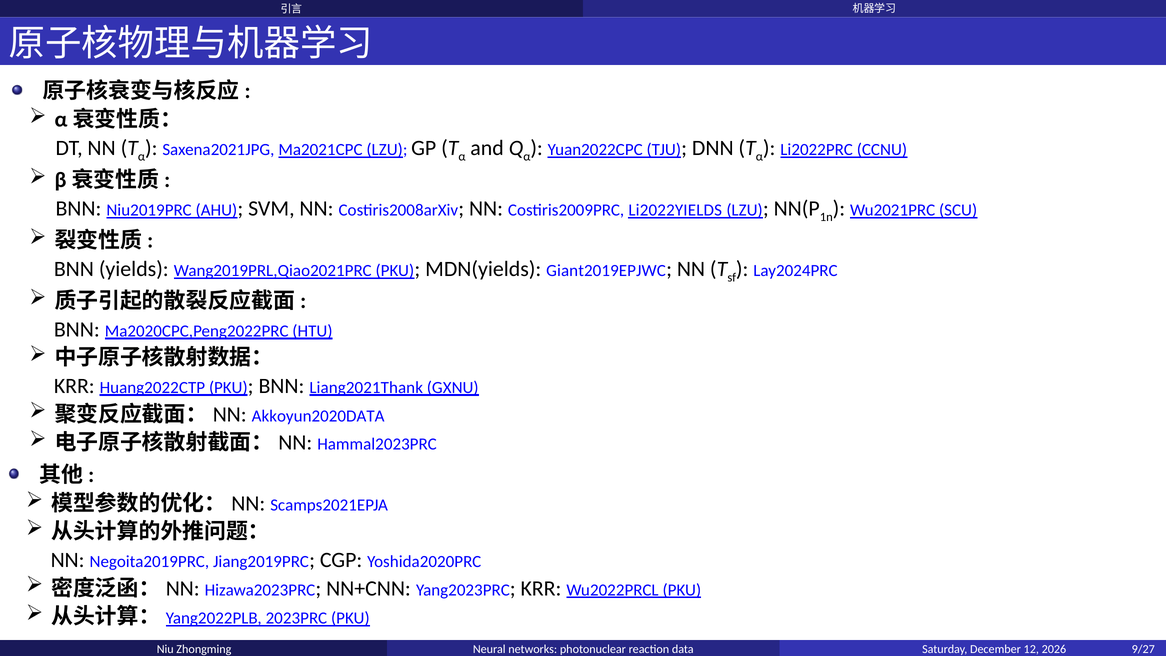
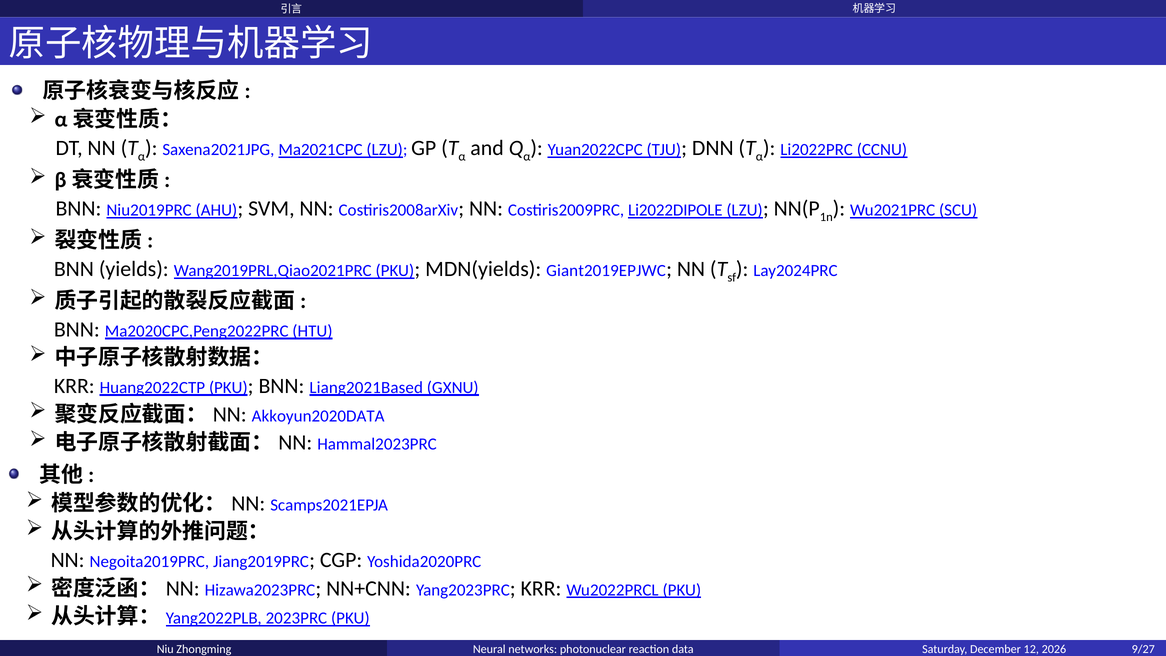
Li2022YIELDS: Li2022YIELDS -> Li2022DIPOLE
Liang2021Thank: Liang2021Thank -> Liang2021Based
